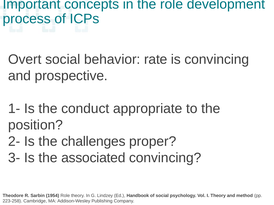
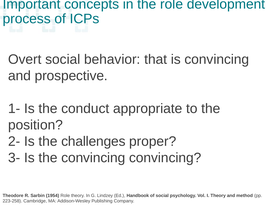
rate: rate -> that
the associated: associated -> convincing
